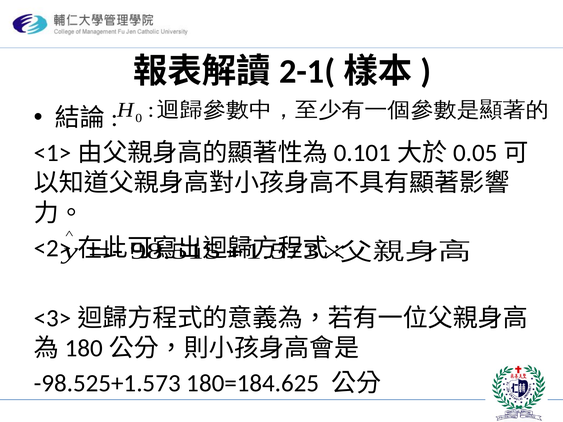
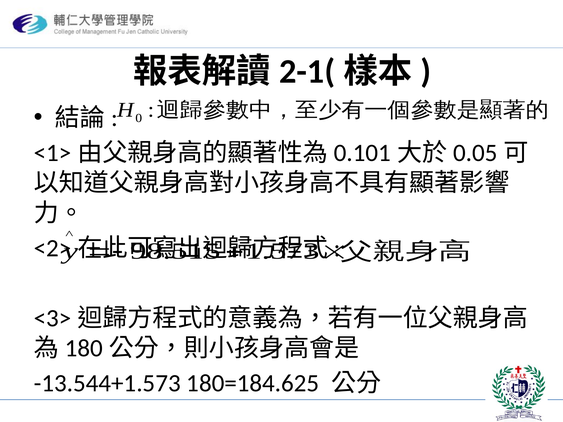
-98.525+1.573: -98.525+1.573 -> -13.544+1.573
